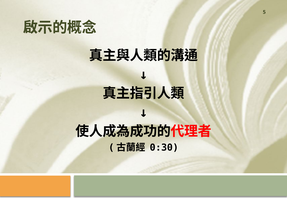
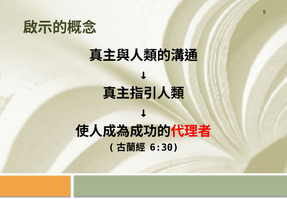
0:30: 0:30 -> 6:30
